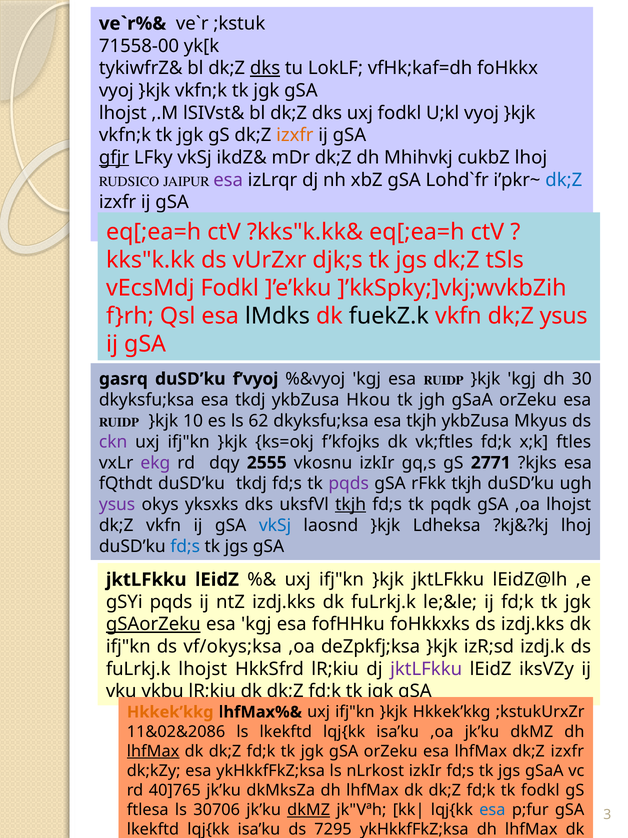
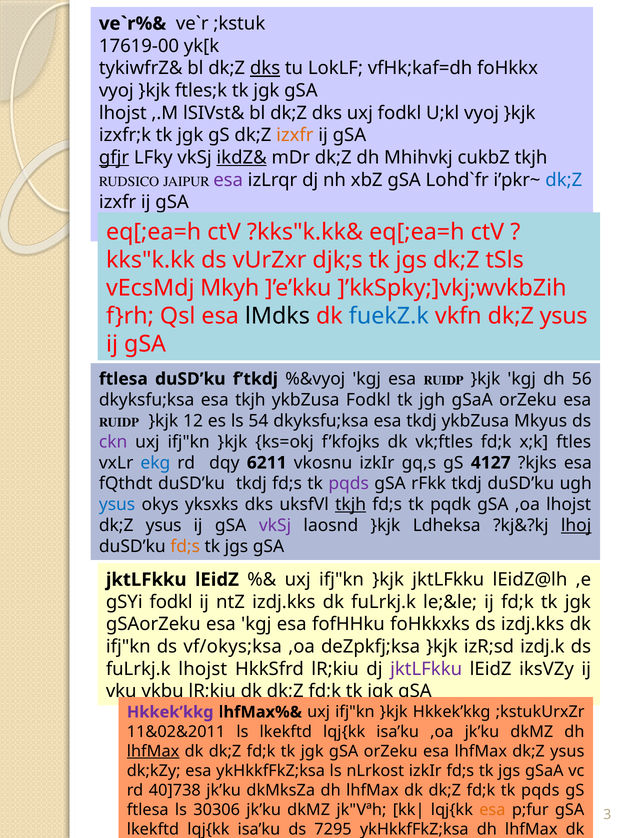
71558-00: 71558-00 -> 17619-00
vkfn;k at (201, 91): vkfn;k -> ftles;k
vkfn;k at (125, 135): vkfn;k -> izxfr;k
ikdZ& underline: none -> present
cukbZ lhoj: lhoj -> tkjh
vEcsMdj Fodkl: Fodkl -> Mkyh
fuekZ.k colour: black -> blue
gasrq at (123, 379): gasrq -> ftlesa
f’vyoj: f’vyoj -> f’tkdj
30: 30 -> 56
esa tkdj: tkdj -> tkjh
ykbZusa Hkou: Hkou -> Fodkl
10: 10 -> 12
62: 62 -> 54
esa tkjh: tkjh -> tkdj
ekg colour: purple -> blue
2555: 2555 -> 6211
2771: 2771 -> 4127
rFkk tkjh: tkjh -> tkdj
ysus at (117, 504) colour: purple -> blue
vkfn at (164, 525): vkfn -> ysus
vkSj at (275, 525) colour: blue -> purple
lhoj at (576, 525) underline: none -> present
fd;s at (185, 546) colour: blue -> orange
gSYi pqds: pqds -> fodkl
gSAorZeku underline: present -> none
Hkkek’kkg at (170, 712) colour: orange -> purple
11&02&2086: 11&02&2086 -> 11&02&2011
lhfMax dk;Z izxfr: izxfr -> ysus
40]765: 40]765 -> 40]738
fd;k tk fodkl: fodkl -> pqds
30706: 30706 -> 30306
dkMZ at (309, 809) underline: present -> none
esa at (492, 809) colour: blue -> orange
